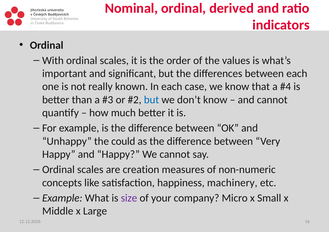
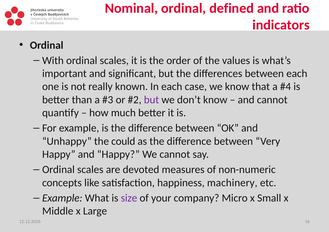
derived: derived -> defined
but at (151, 100) colour: blue -> purple
creation: creation -> devoted
